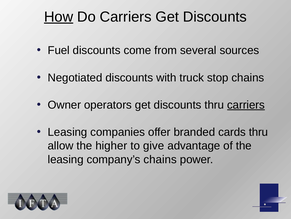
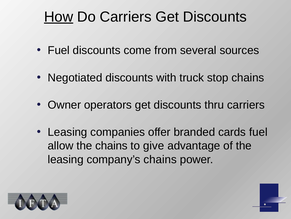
carriers at (246, 105) underline: present -> none
cards thru: thru -> fuel
the higher: higher -> chains
